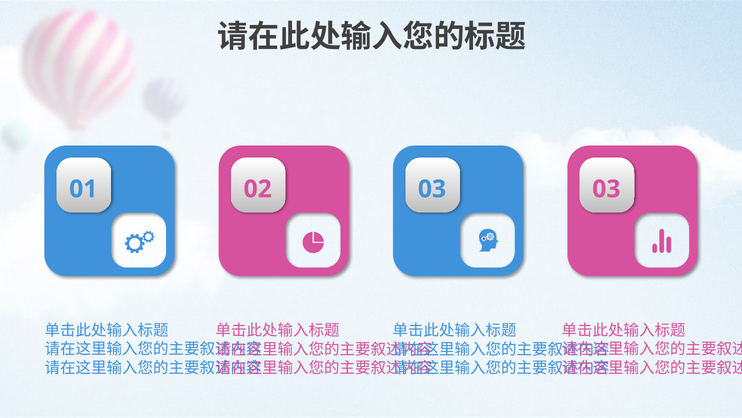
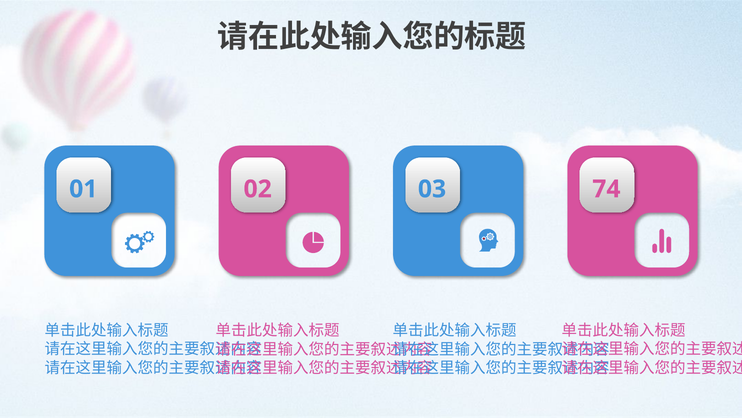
03 03: 03 -> 74
